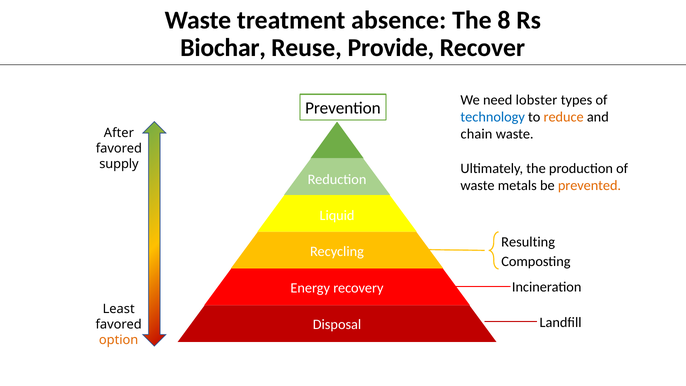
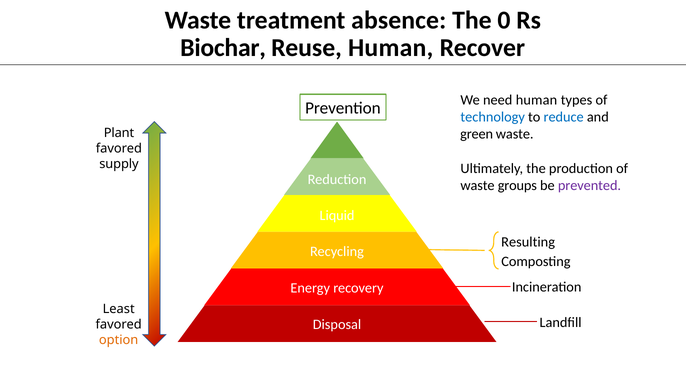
8: 8 -> 0
Reuse Provide: Provide -> Human
need lobster: lobster -> human
reduce colour: orange -> blue
chain: chain -> green
After: After -> Plant
metals: metals -> groups
prevented colour: orange -> purple
